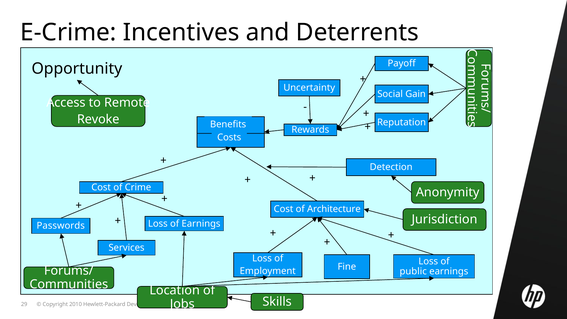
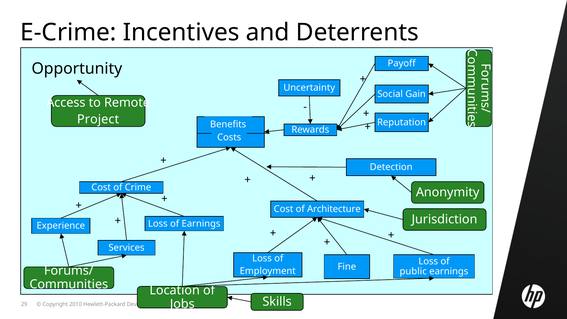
Revoke: Revoke -> Project
Passwords: Passwords -> Experience
